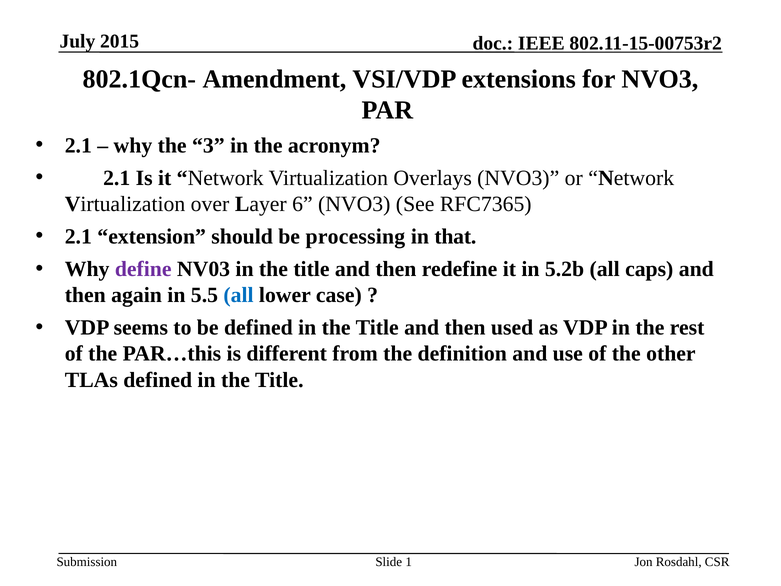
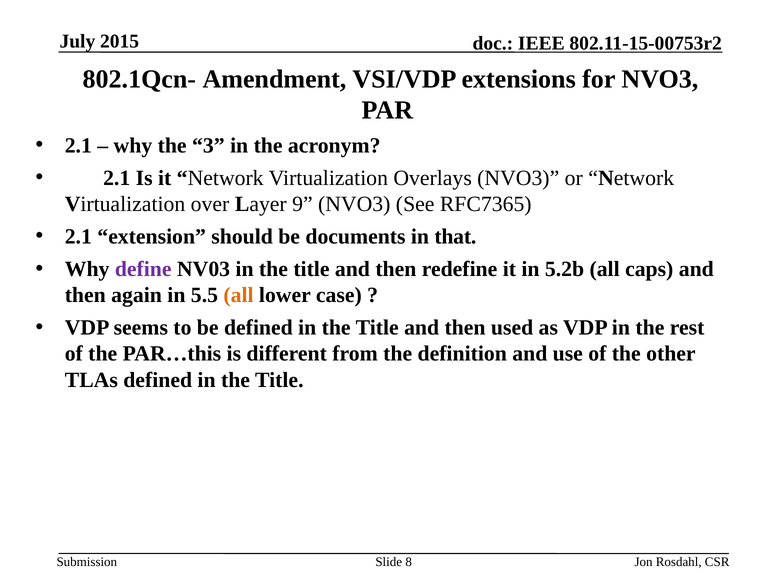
6: 6 -> 9
processing: processing -> documents
all at (238, 295) colour: blue -> orange
1: 1 -> 8
